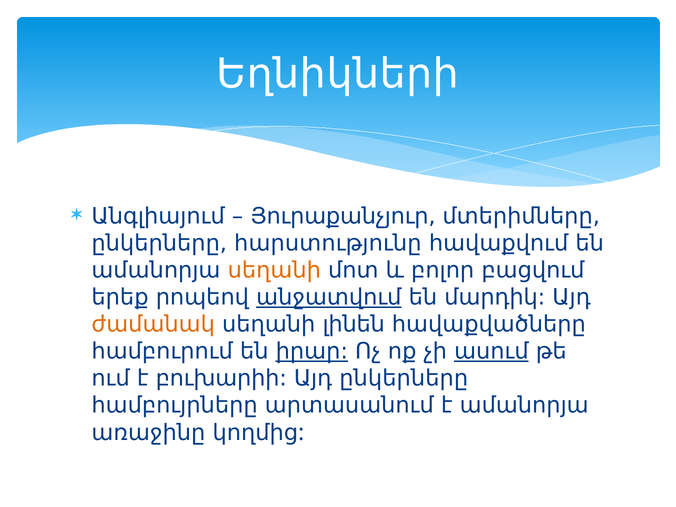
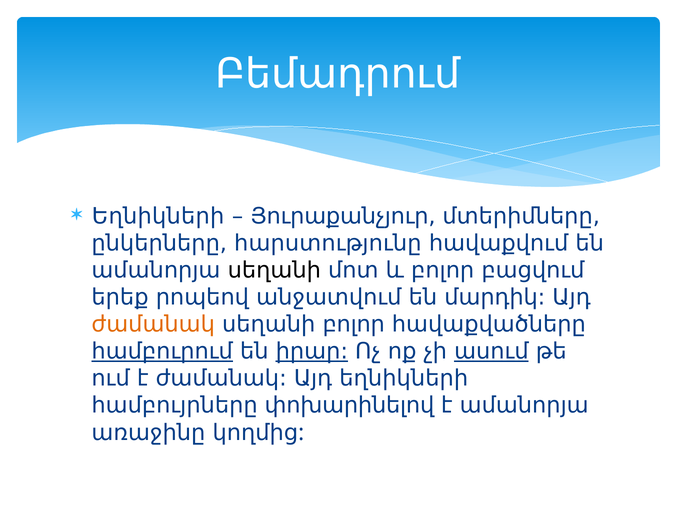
Եղնիկների: Եղնիկների -> Բեմադրում
Անգլիայում at (158, 216): Անգլիայում -> Եղնիկների
սեղանի at (274, 270) colour: orange -> black
անջատվում underline: present -> none
սեղանի լինեն: լինեն -> բոլոր
համբուրում underline: none -> present
է բուխարիի: բուխարիի -> ժամանակ
Այդ ընկերները: ընկերները -> եղնիկների
արտասանում: արտասանում -> փոխարինելով
